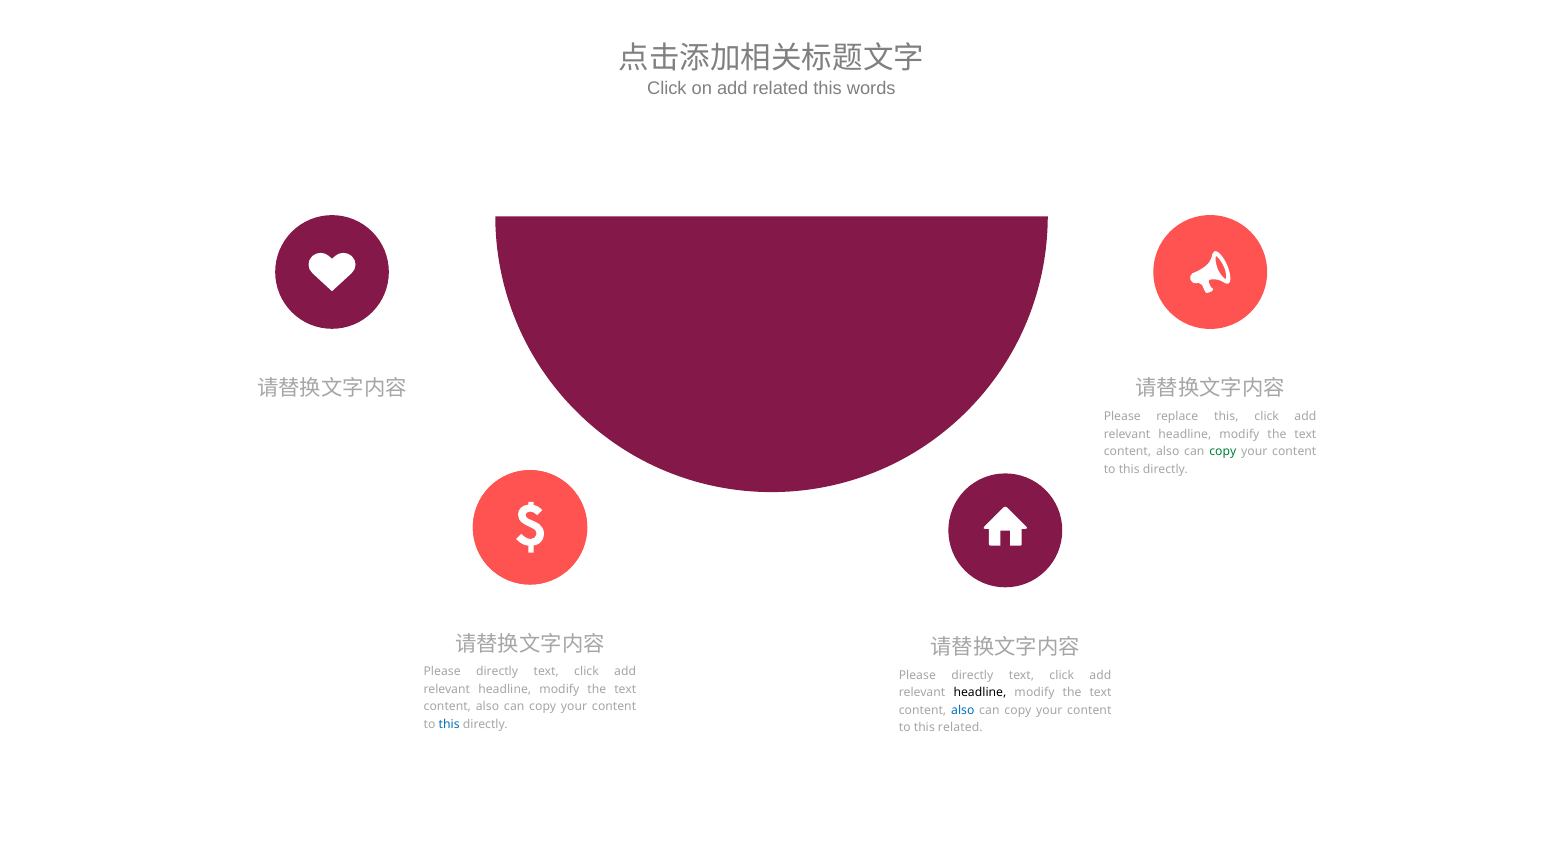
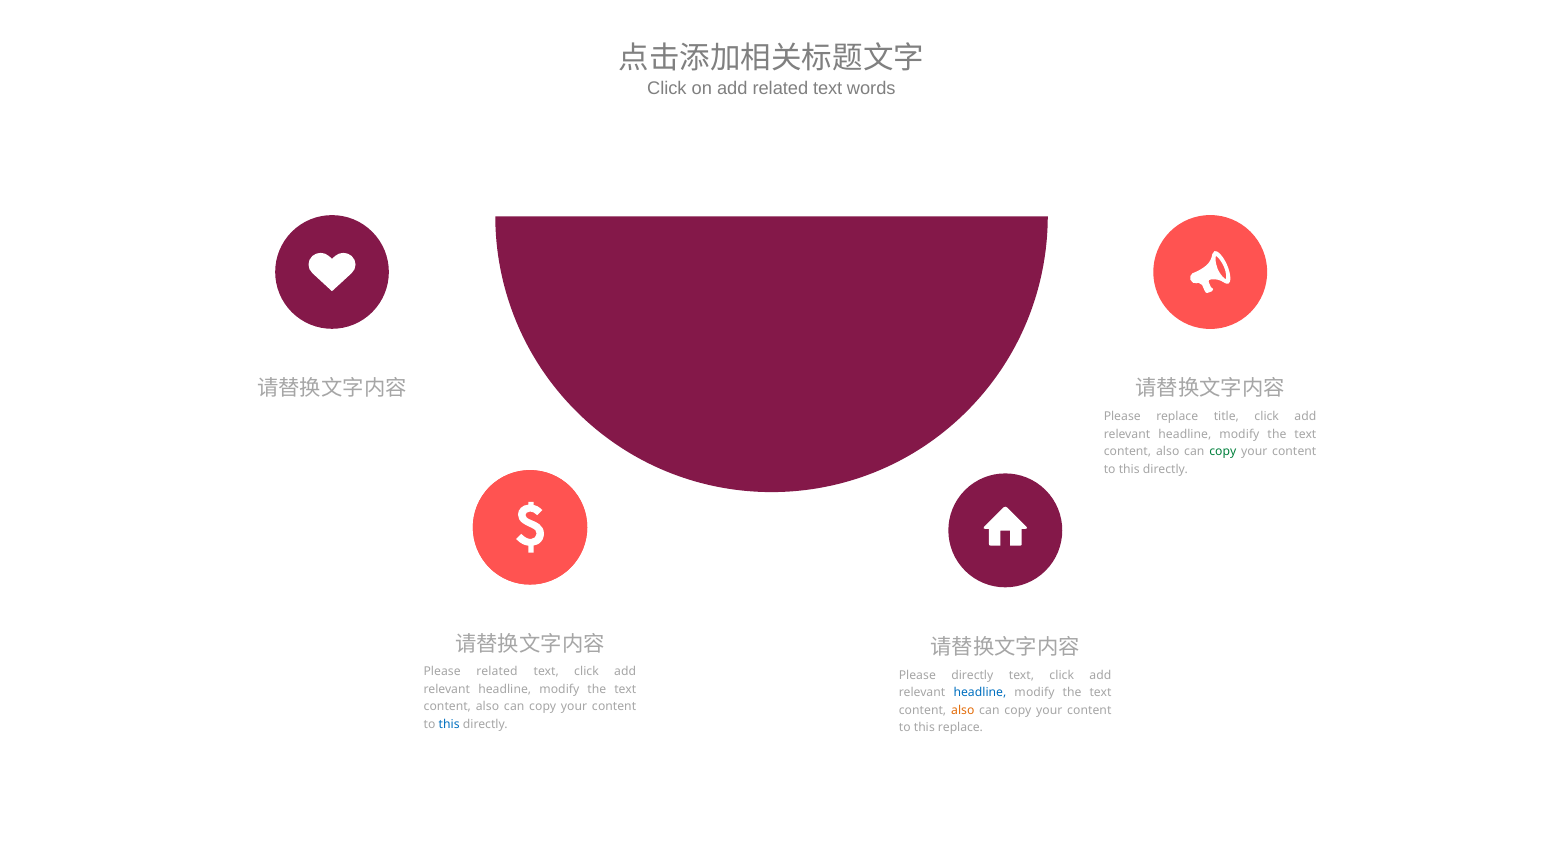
add related this: this -> text
replace this: this -> title
directly at (497, 672): directly -> related
headline at (980, 692) colour: black -> blue
also at (963, 710) colour: blue -> orange
this related: related -> replace
